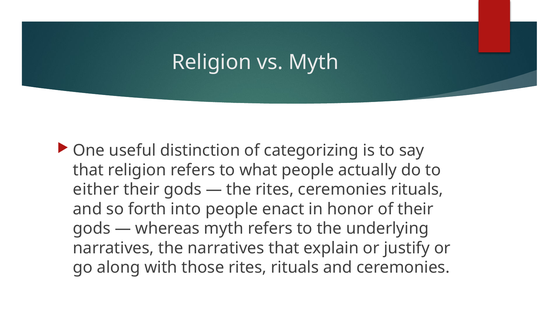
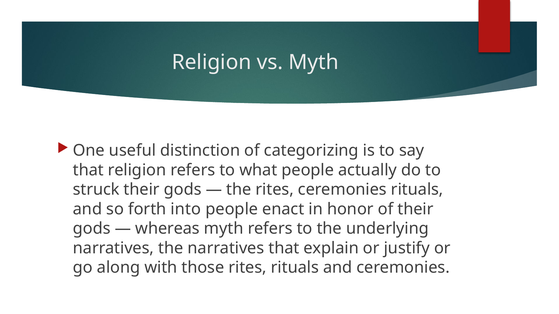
either: either -> struck
